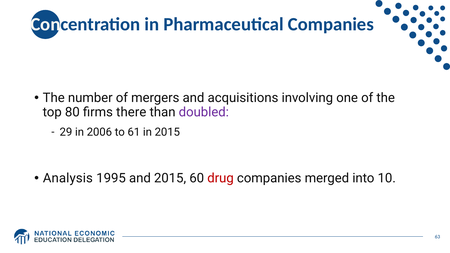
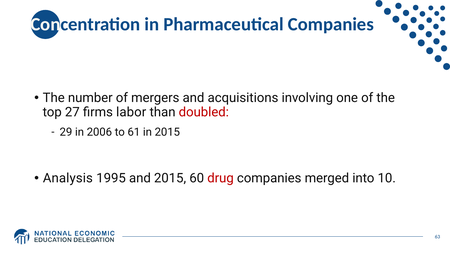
80: 80 -> 27
there: there -> labor
doubled colour: purple -> red
